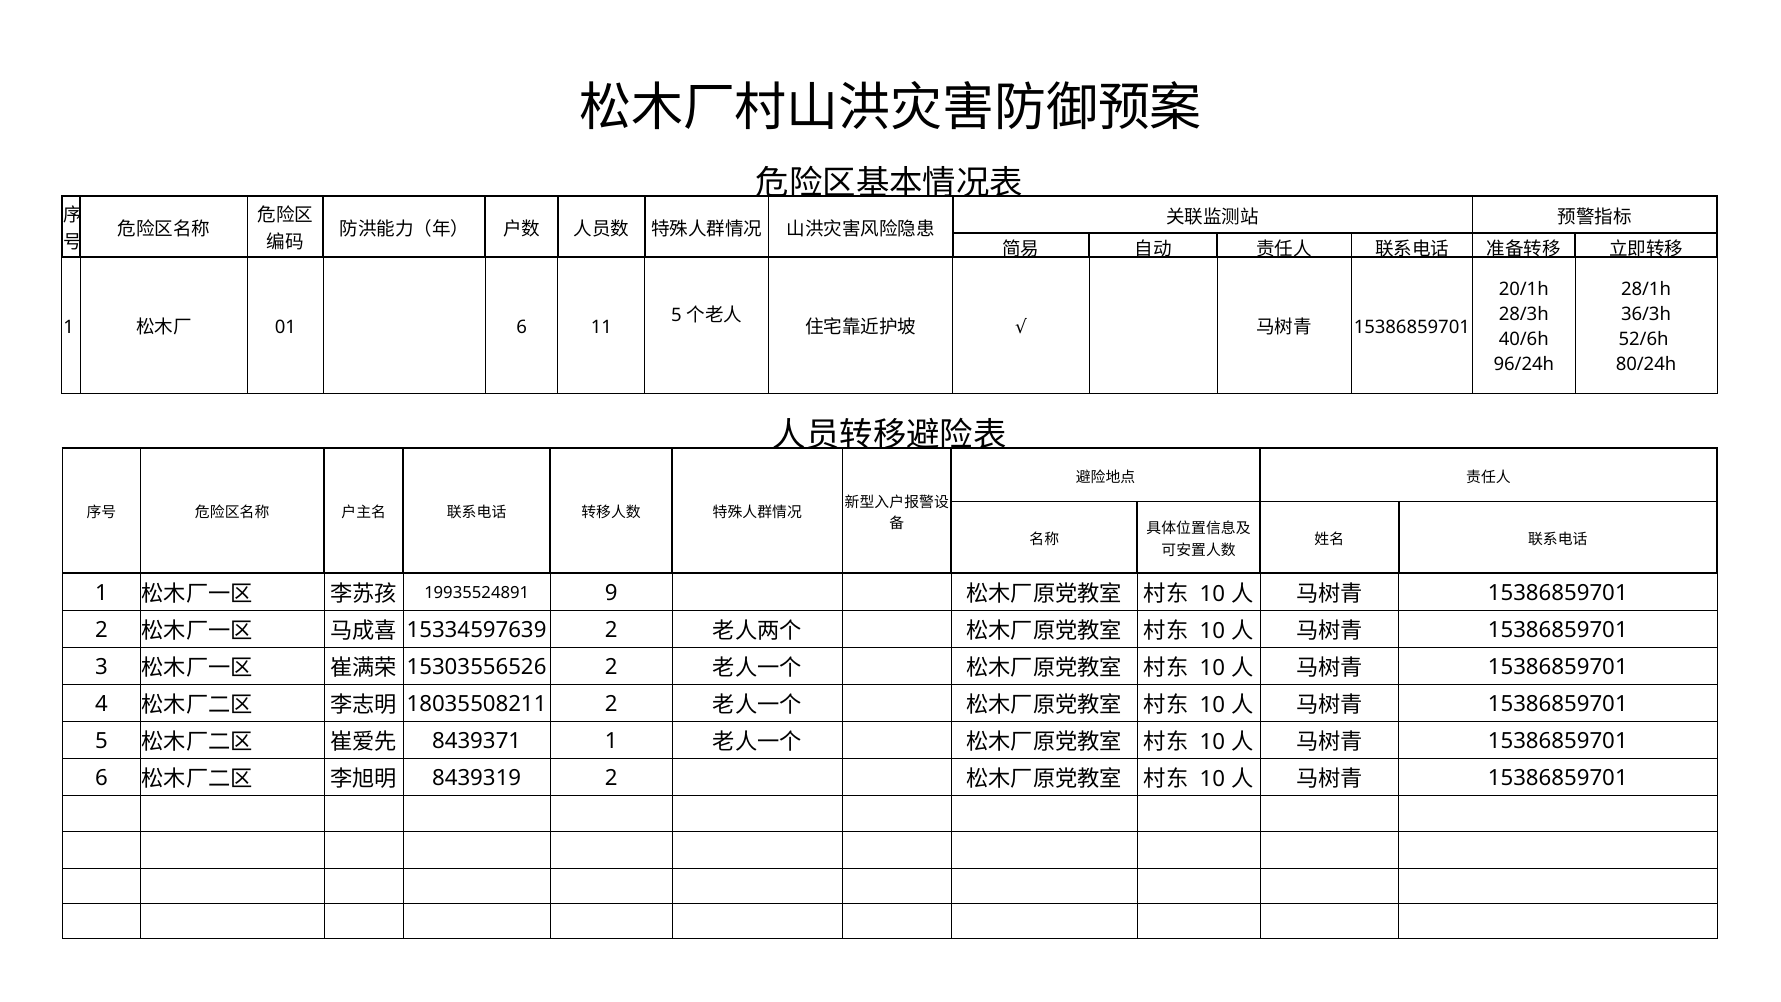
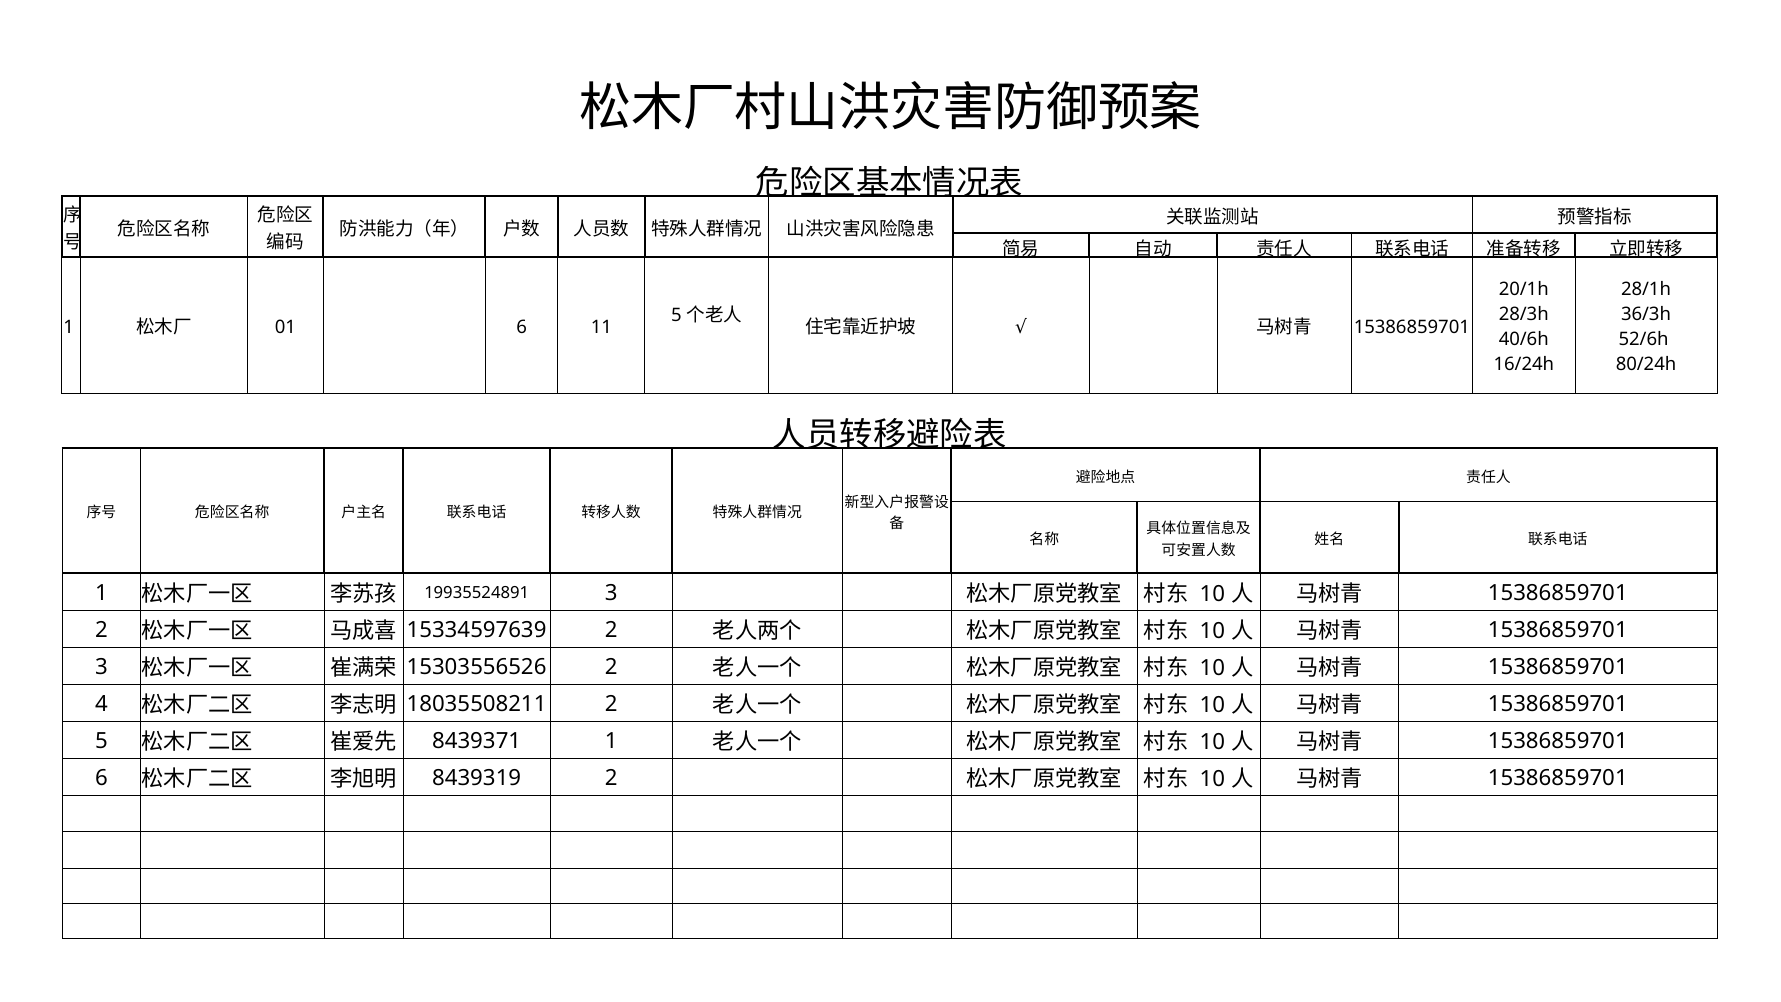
96/24h: 96/24h -> 16/24h
19935524891 9: 9 -> 3
